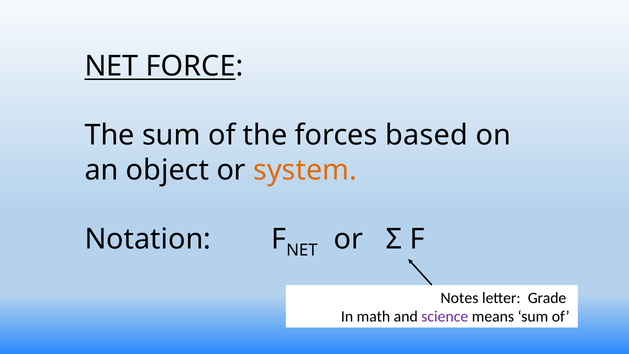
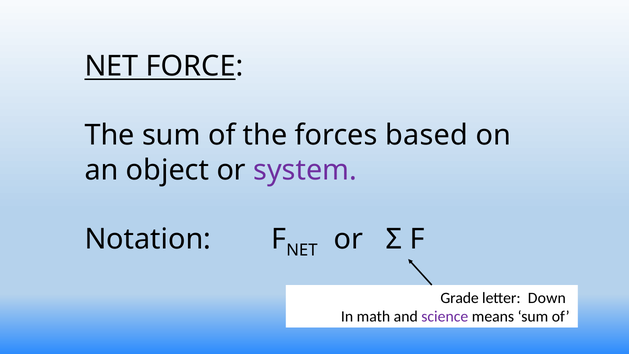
system colour: orange -> purple
Notes: Notes -> Grade
Grade: Grade -> Down
